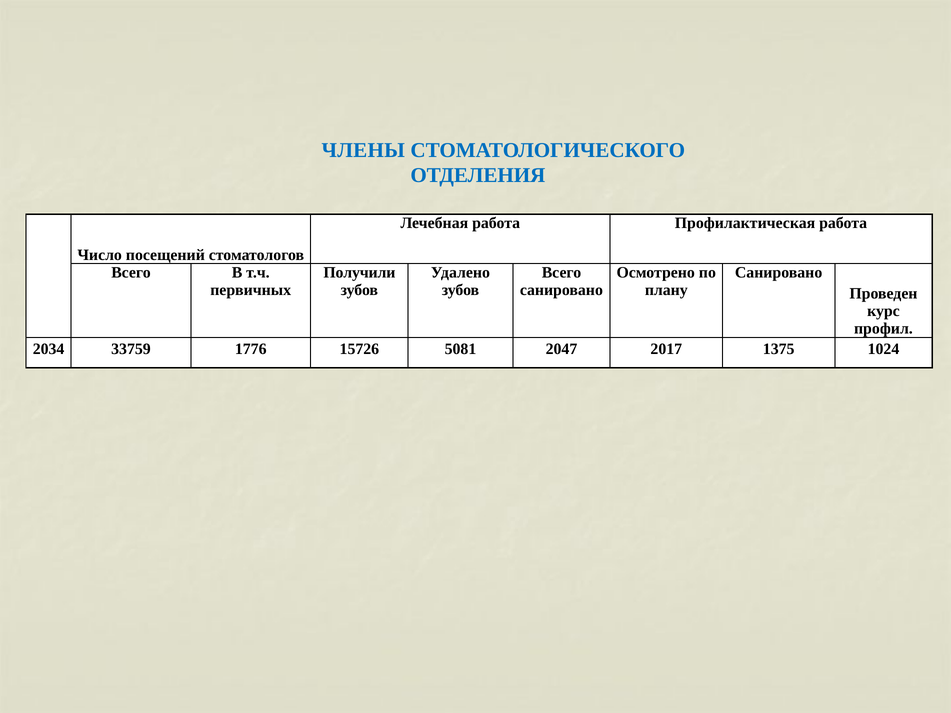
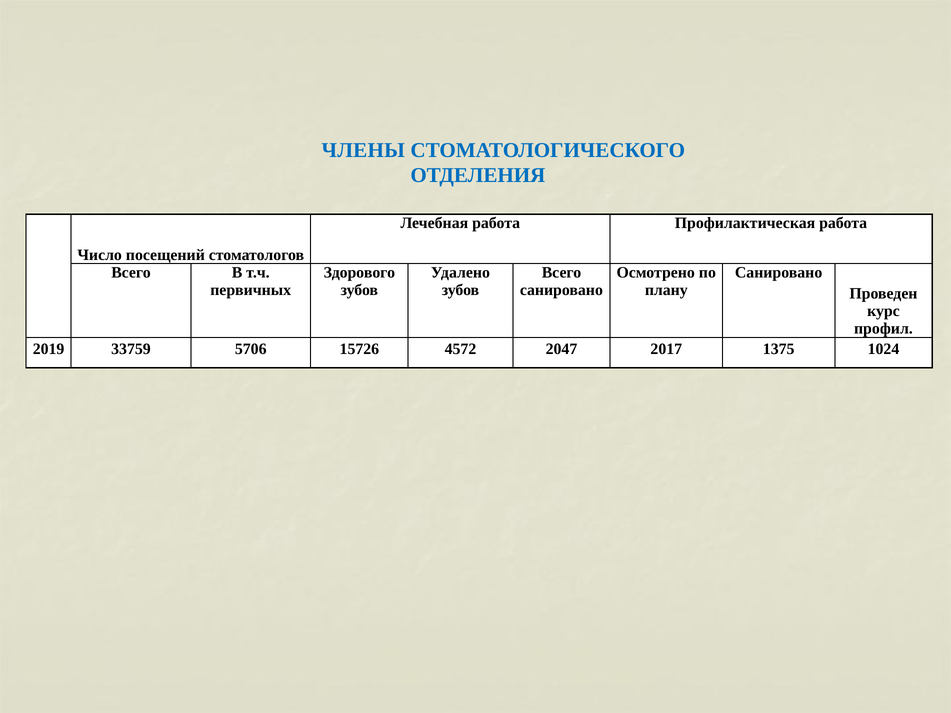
Получили: Получили -> Здорового
2034: 2034 -> 2019
1776: 1776 -> 5706
5081: 5081 -> 4572
